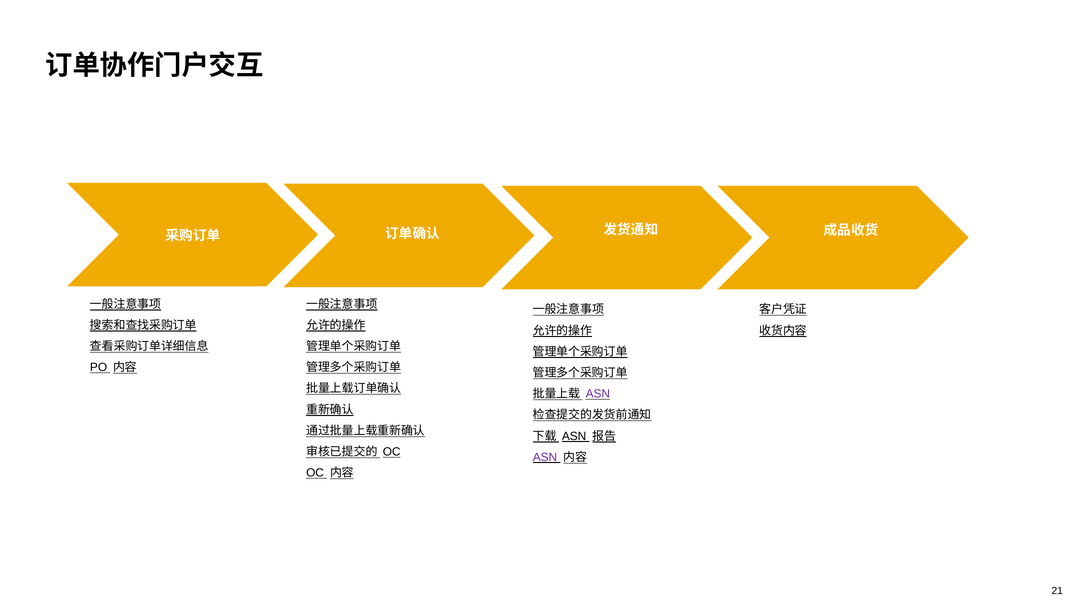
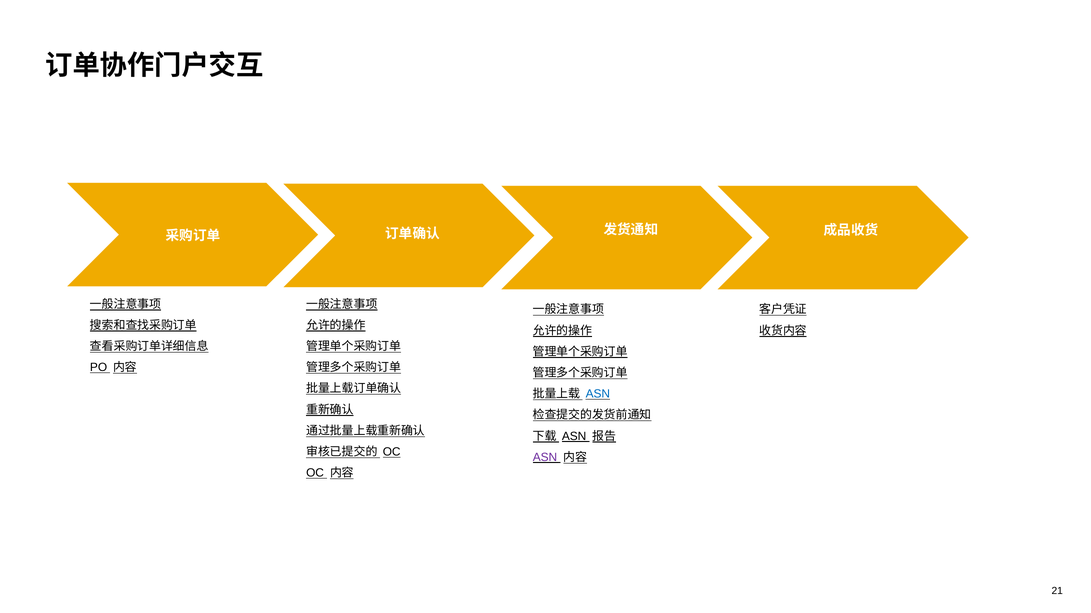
ASN at (598, 394) colour: purple -> blue
